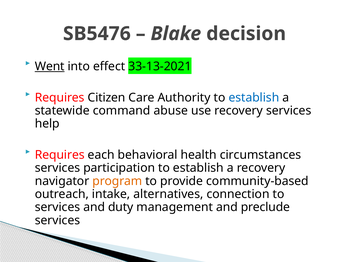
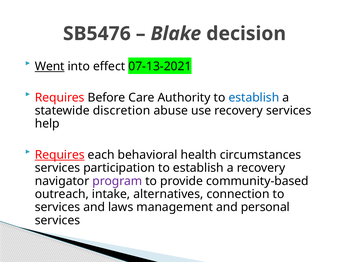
33-13-2021: 33-13-2021 -> 07-13-2021
Citizen: Citizen -> Before
command: command -> discretion
Requires at (60, 155) underline: none -> present
program colour: orange -> purple
duty: duty -> laws
preclude: preclude -> personal
